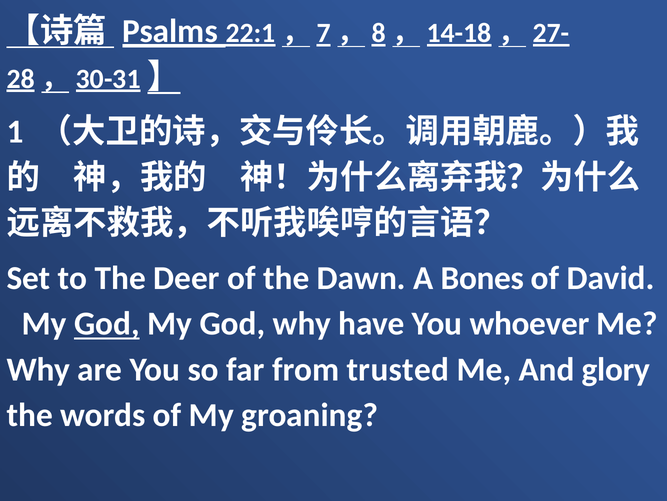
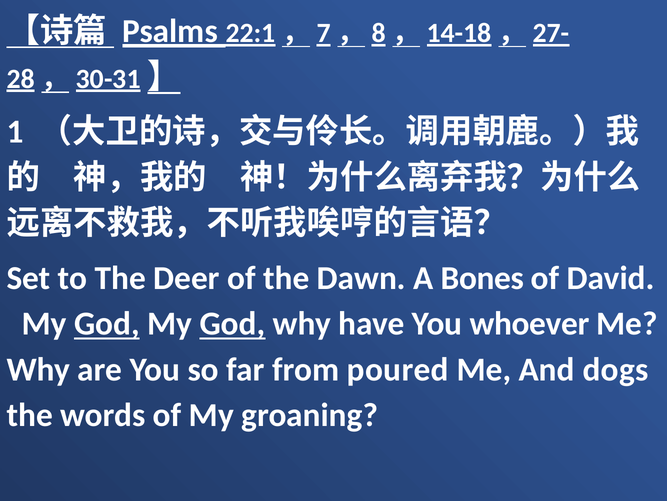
God at (233, 323) underline: none -> present
trusted: trusted -> poured
glory: glory -> dogs
